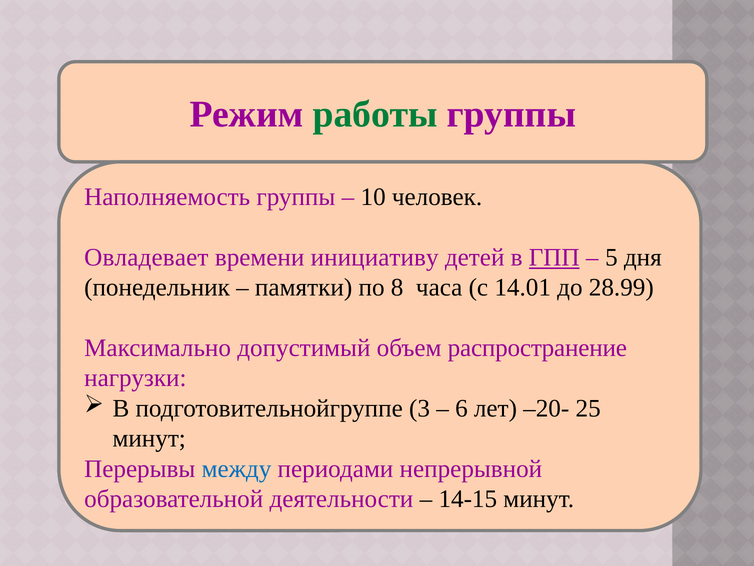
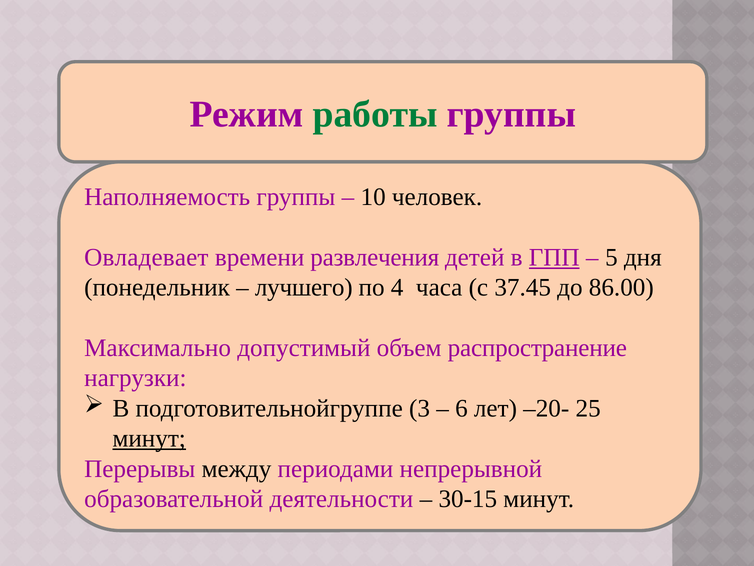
инициативу: инициативу -> развлечения
памятки: памятки -> лучшего
8: 8 -> 4
14.01: 14.01 -> 37.45
28.99: 28.99 -> 86.00
минут at (149, 438) underline: none -> present
между colour: blue -> black
14-15: 14-15 -> 30-15
